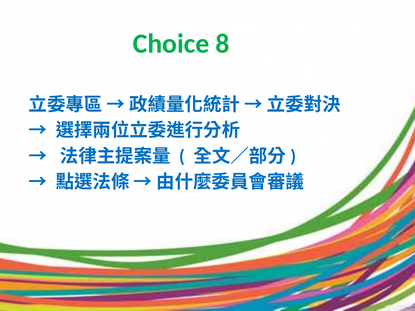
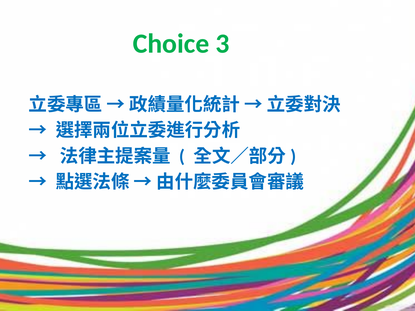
8: 8 -> 3
